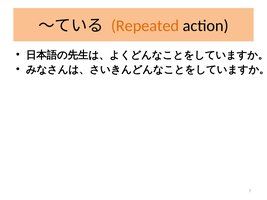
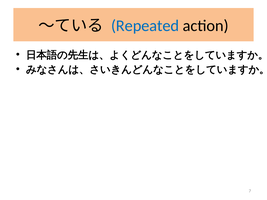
Repeated colour: orange -> blue
